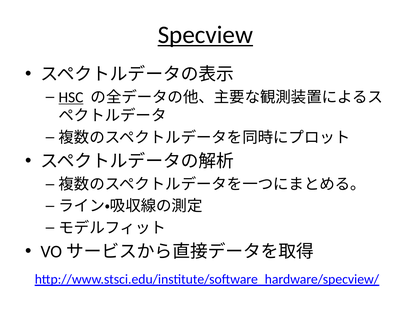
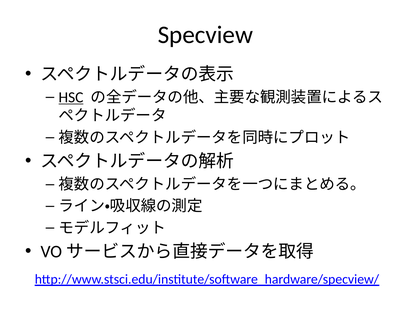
Specview underline: present -> none
